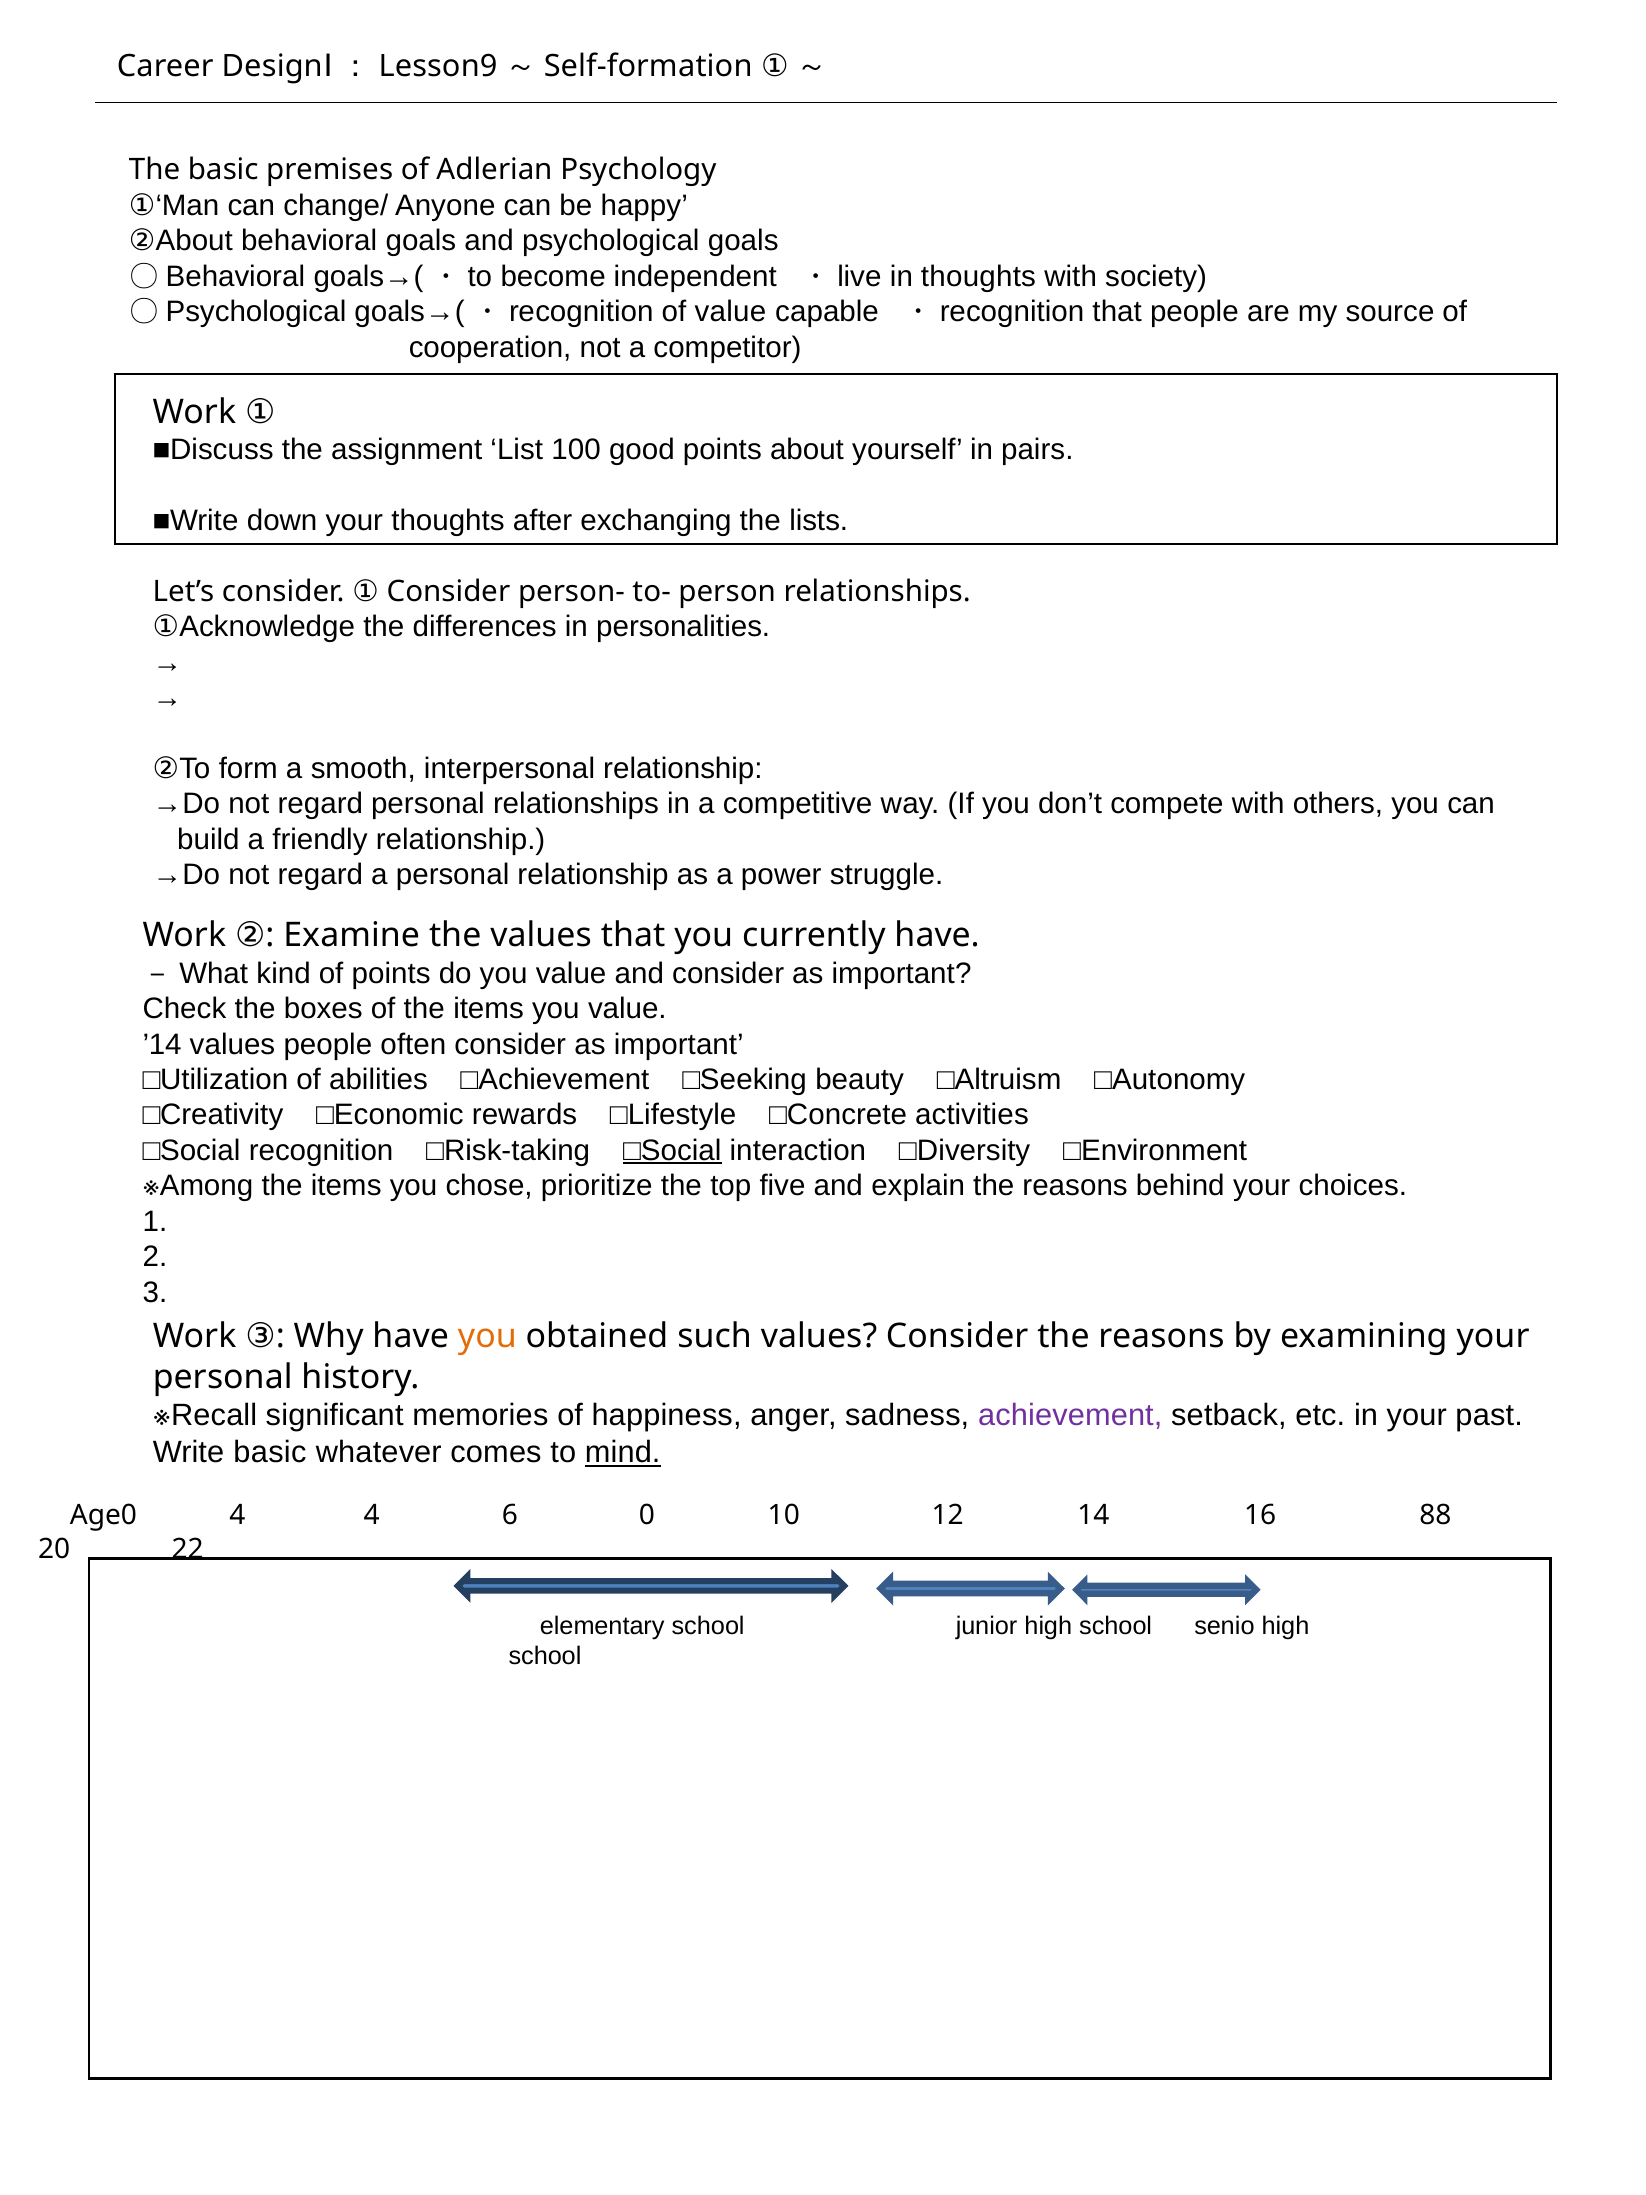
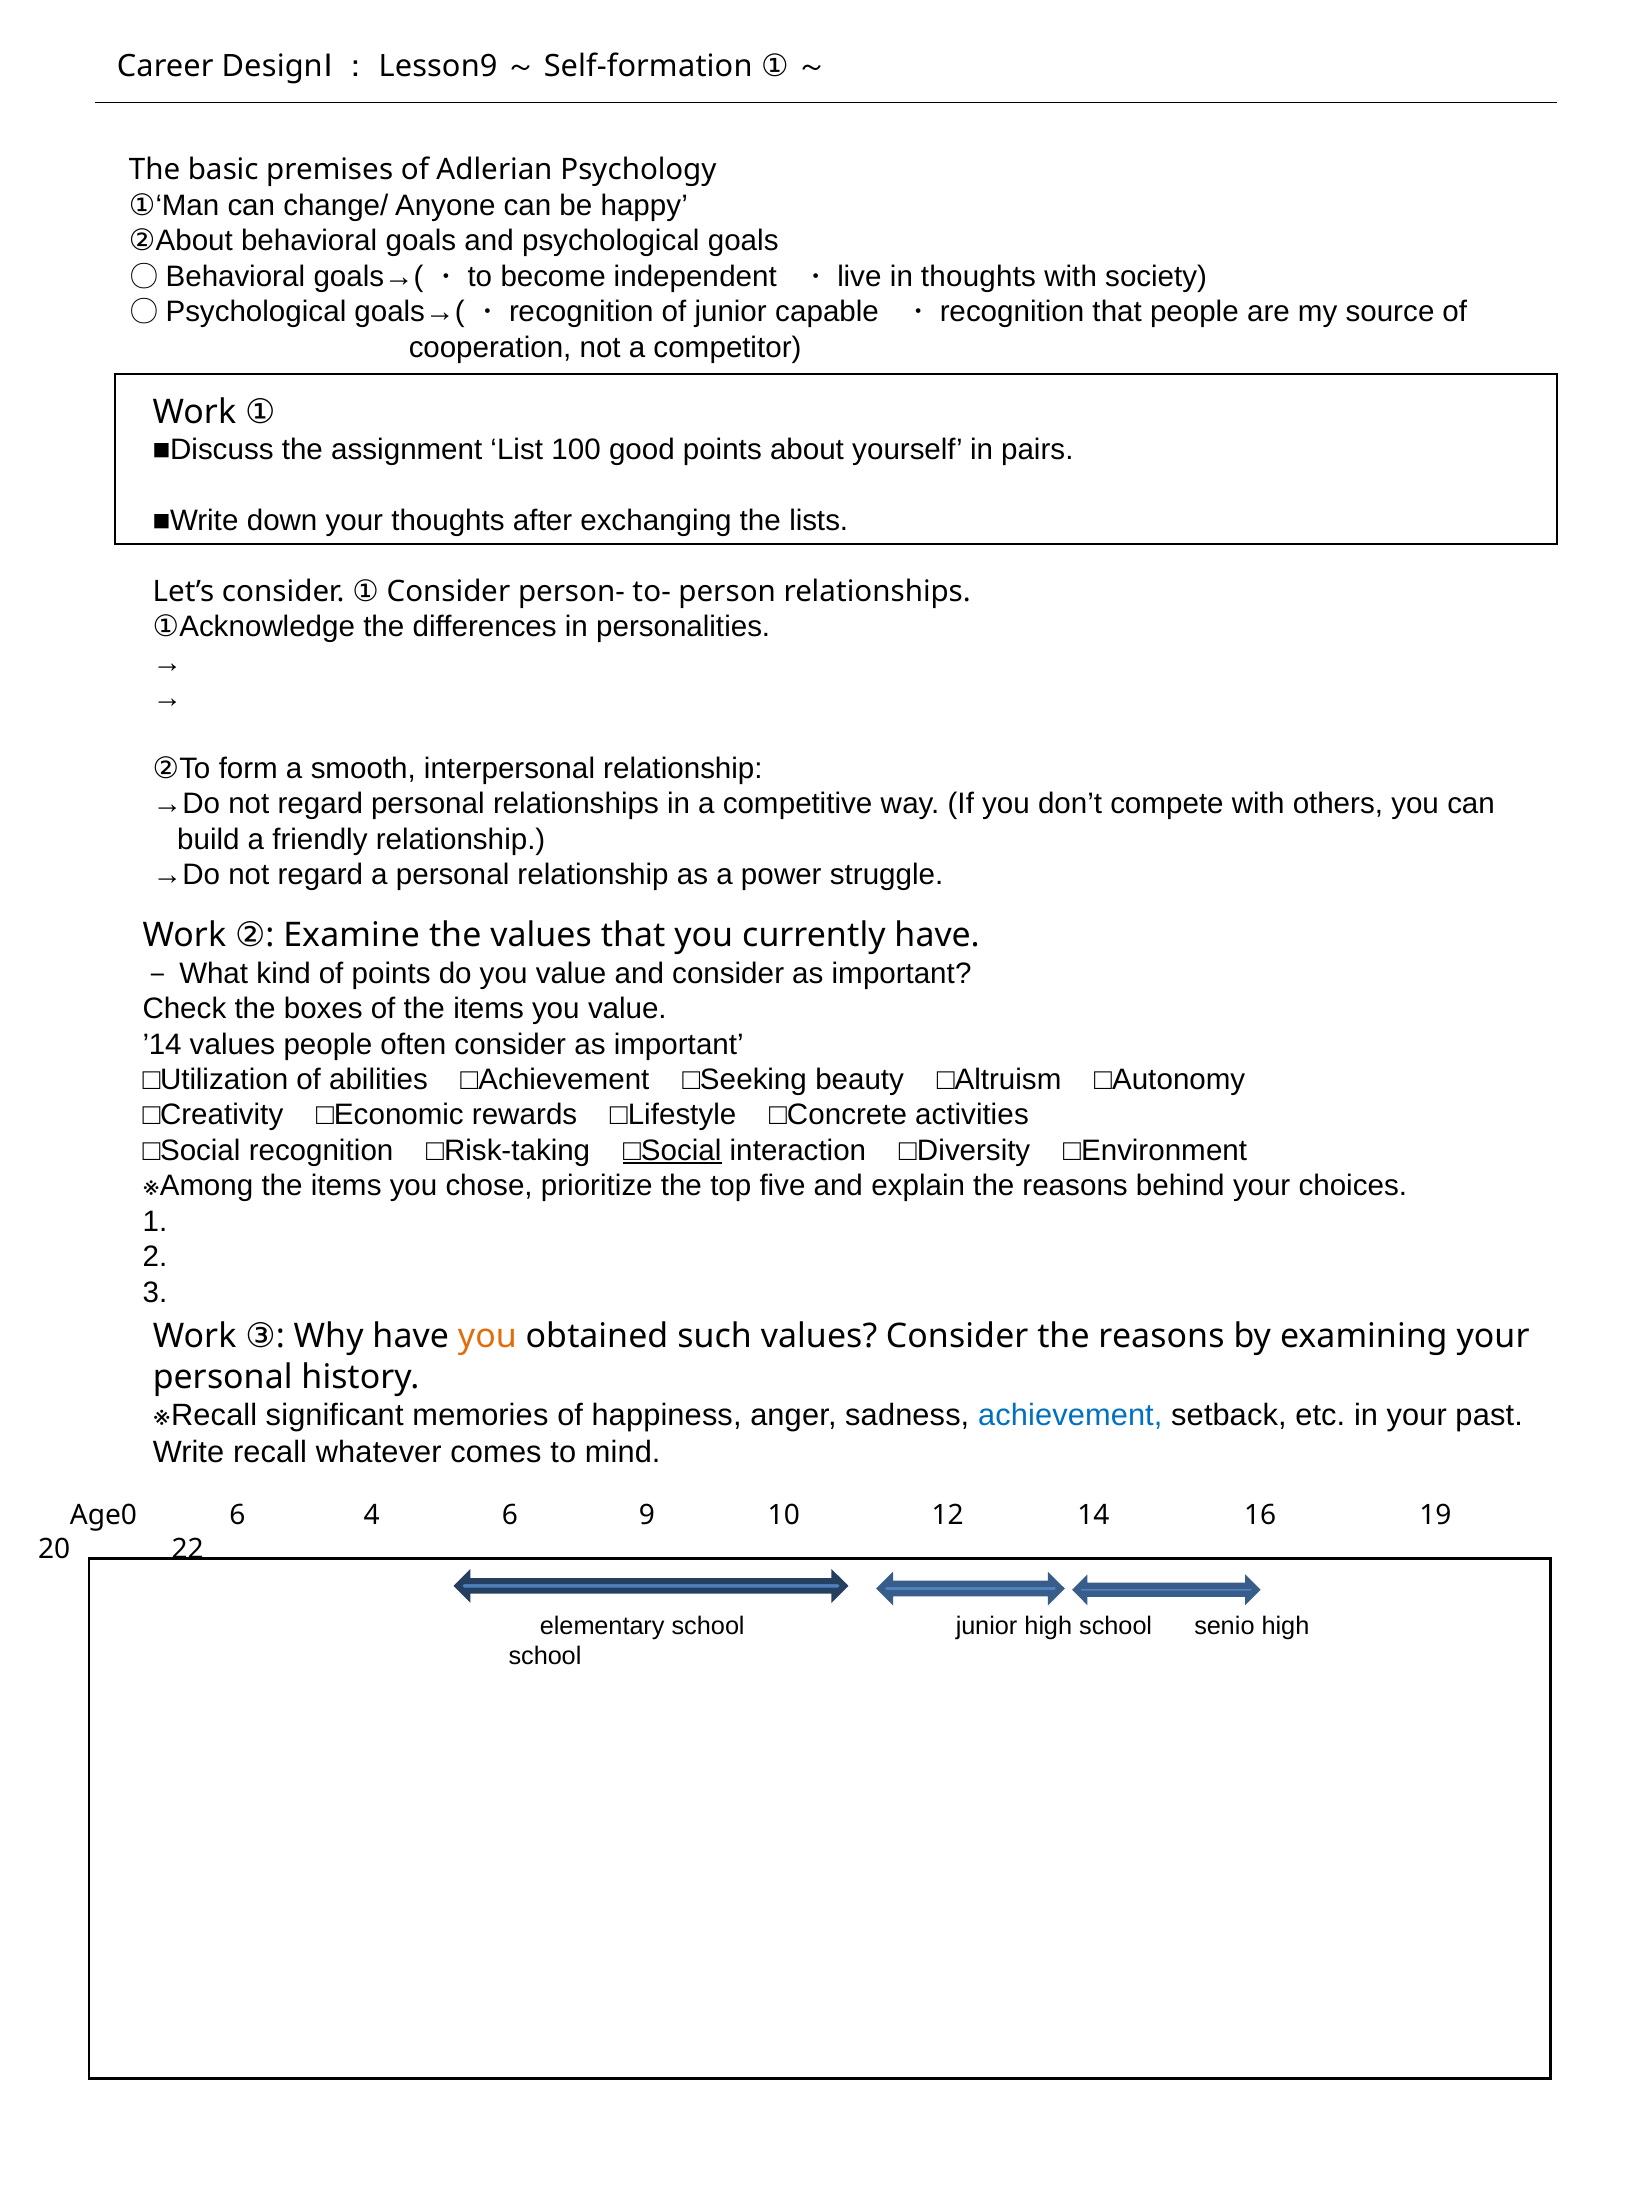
of value: value -> junior
achievement colour: purple -> blue
Write basic: basic -> recall
mind underline: present -> none
Age0 4: 4 -> 6
0: 0 -> 9
88: 88 -> 19
